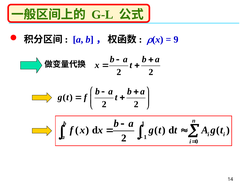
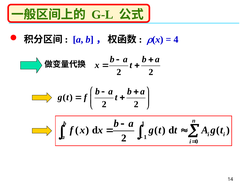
9: 9 -> 4
